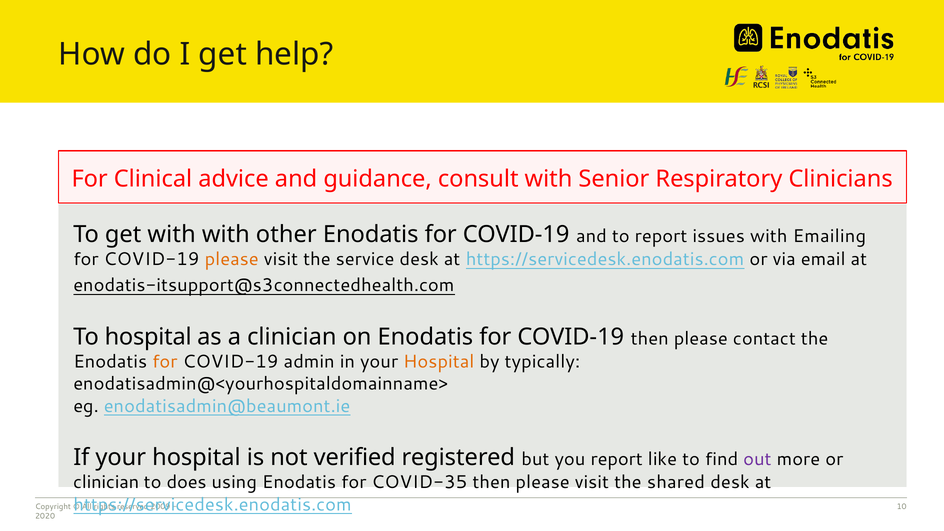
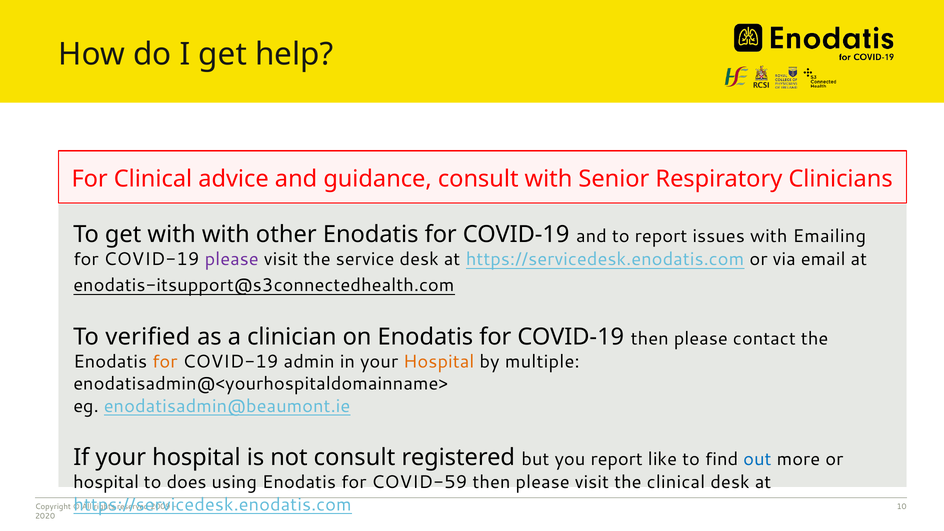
please at (232, 259) colour: orange -> purple
To hospital: hospital -> verified
typically: typically -> multiple
not verified: verified -> consult
out colour: purple -> blue
clinician at (106, 482): clinician -> hospital
COVID-35: COVID-35 -> COVID-59
the shared: shared -> clinical
